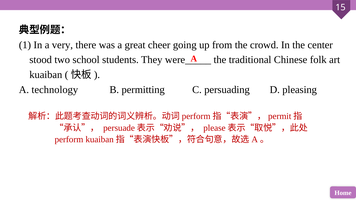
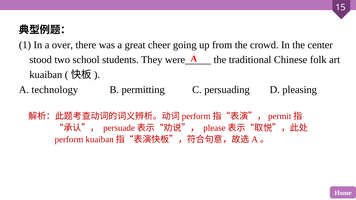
very: very -> over
